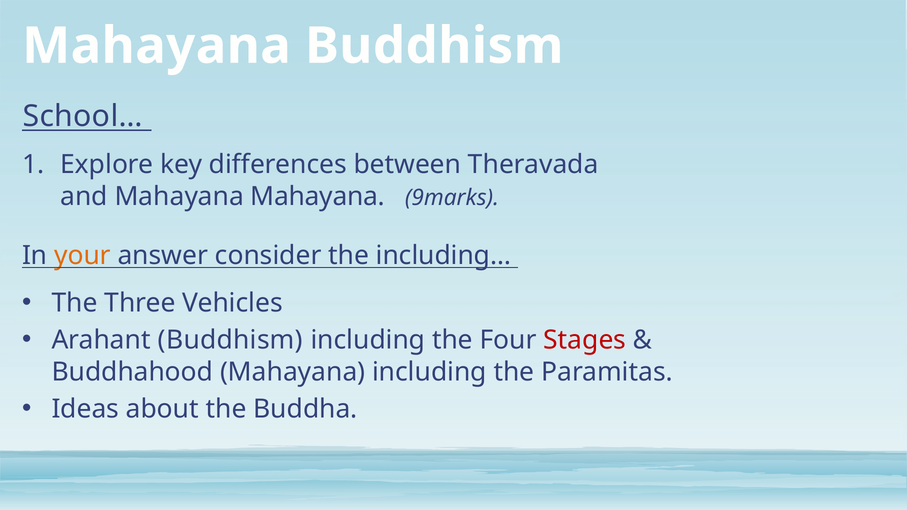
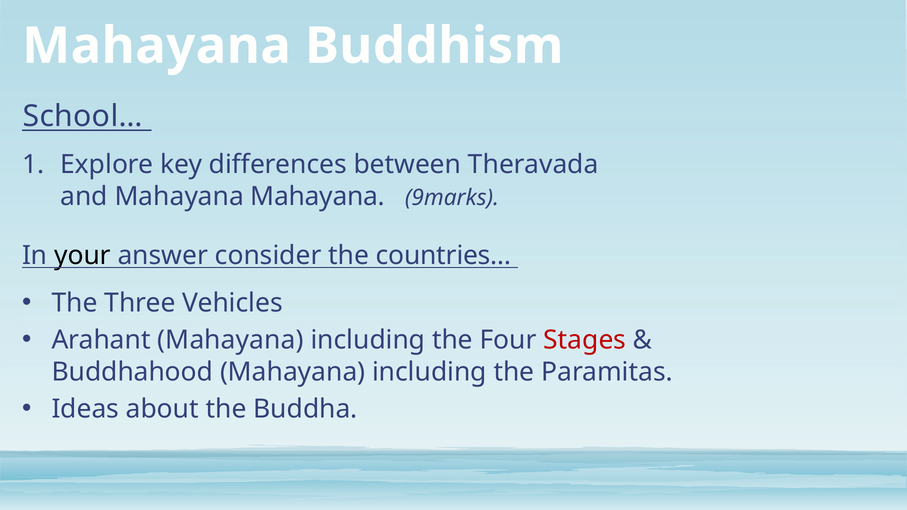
your colour: orange -> black
including…: including… -> countries…
Arahant Buddhism: Buddhism -> Mahayana
